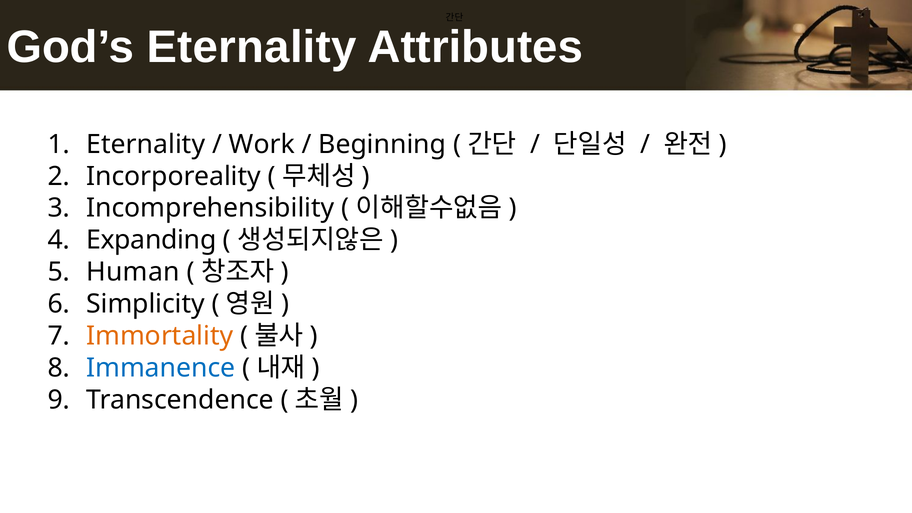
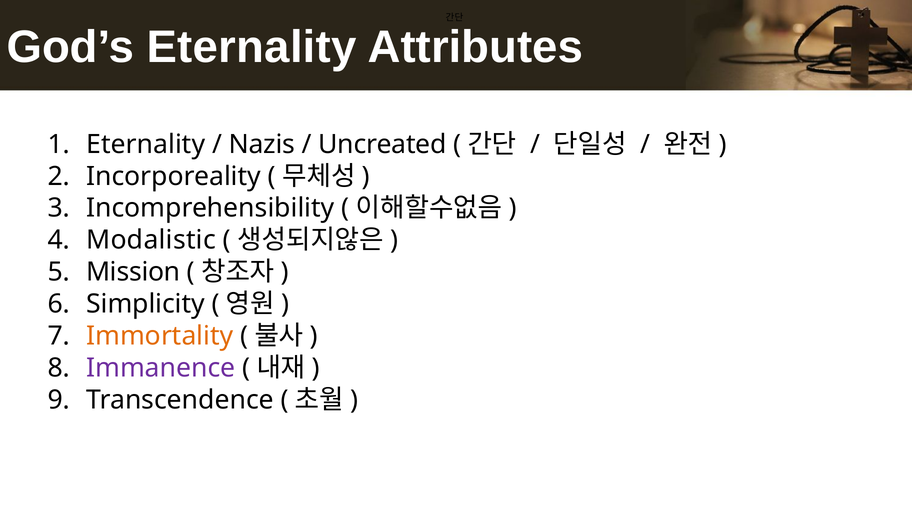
Work: Work -> Nazis
Beginning: Beginning -> Uncreated
Expanding: Expanding -> Modalistic
Human: Human -> Mission
Immanence colour: blue -> purple
